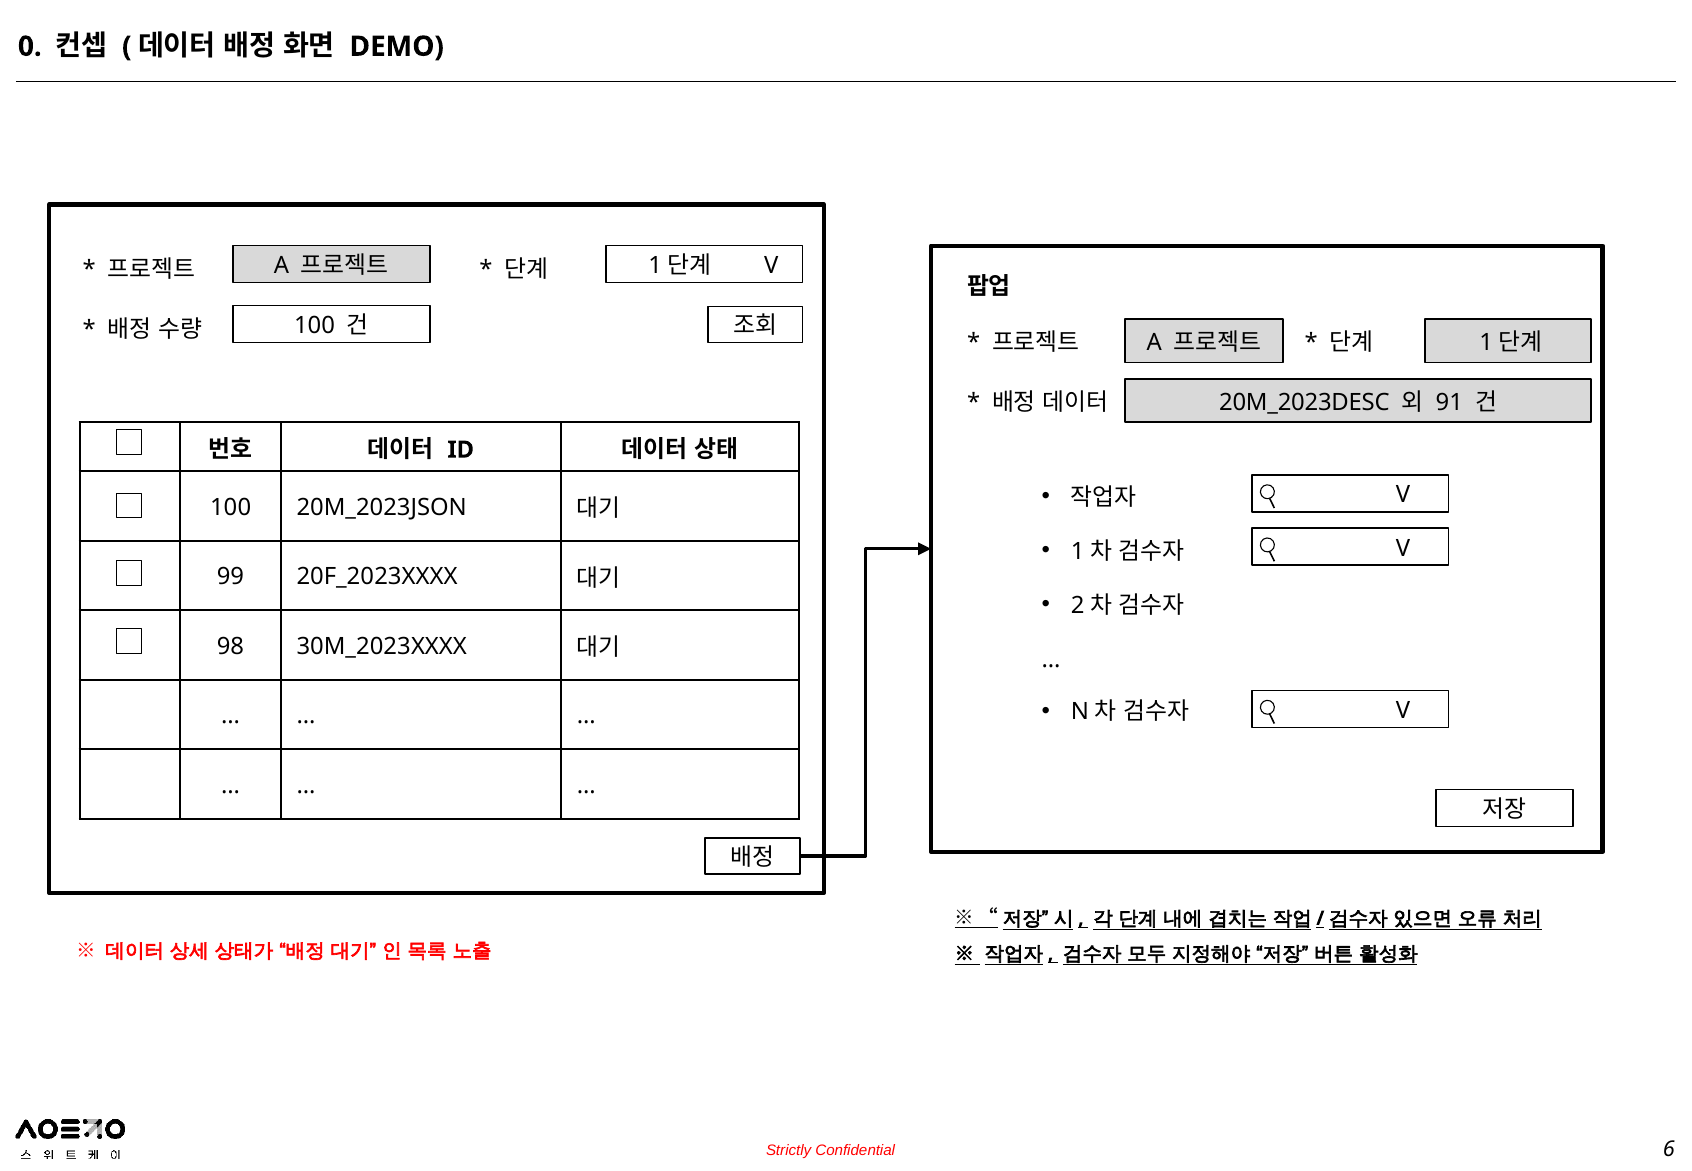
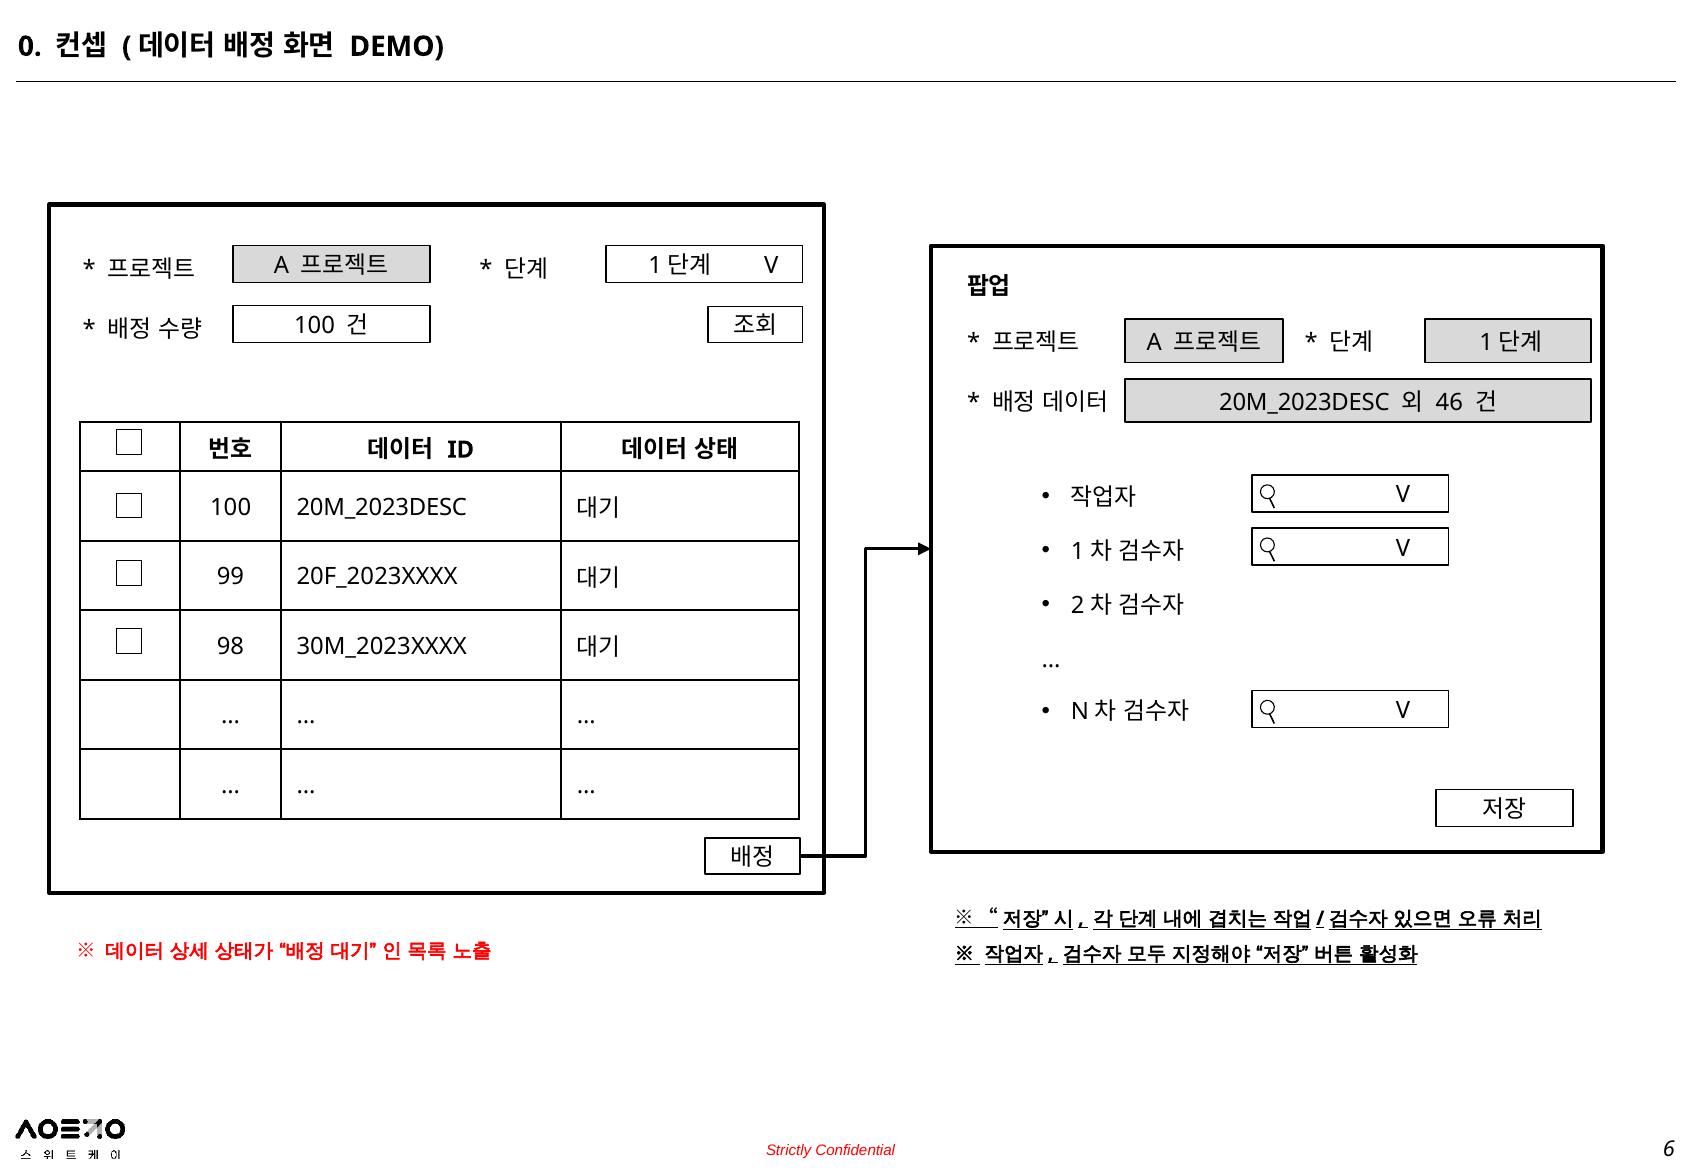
91: 91 -> 46
100 20M_2023JSON: 20M_2023JSON -> 20M_2023DESC
